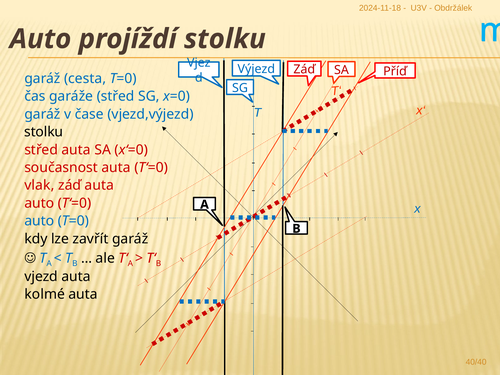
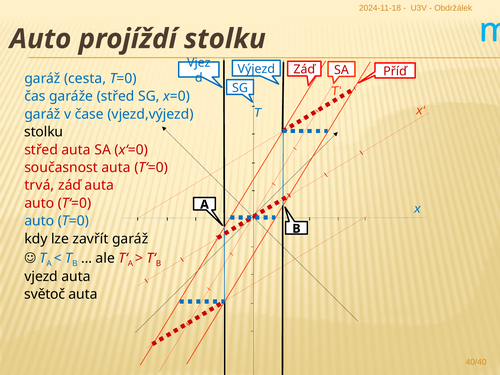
vlak: vlak -> trvá
kolmé: kolmé -> světoč
